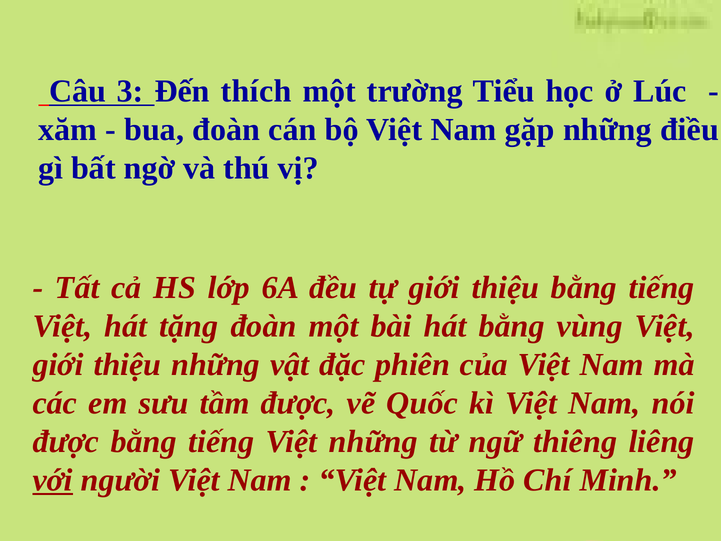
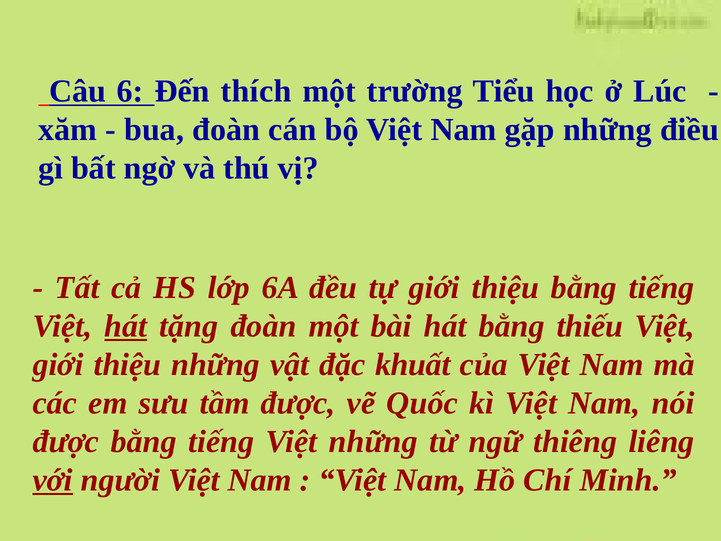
3: 3 -> 6
hát at (126, 326) underline: none -> present
vùng: vùng -> thiếu
phiên: phiên -> khuất
